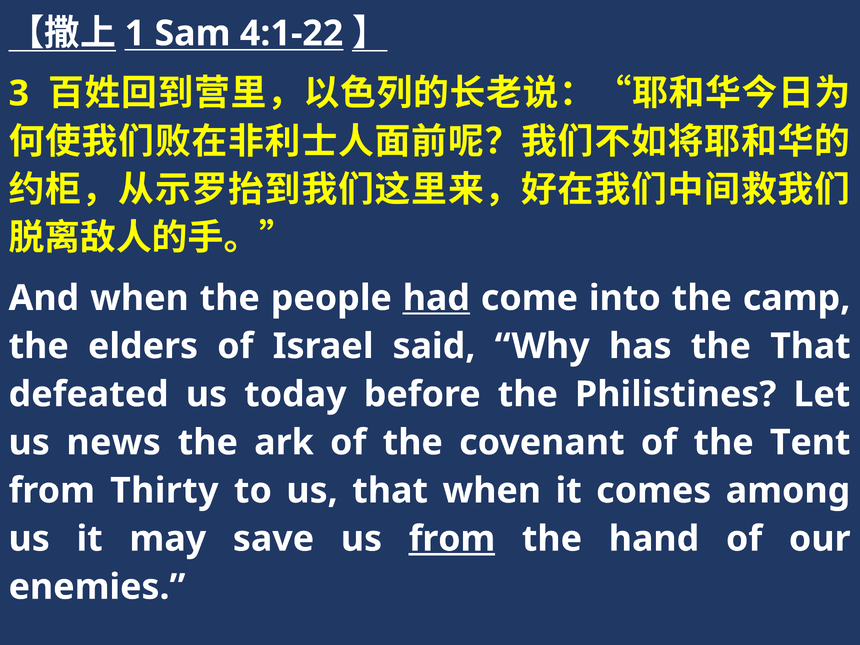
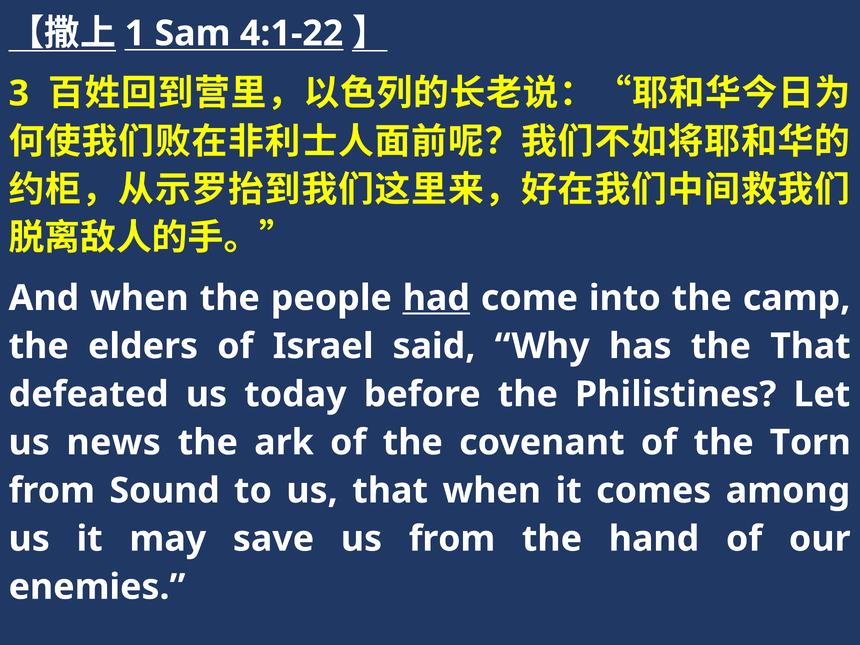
Tent: Tent -> Torn
Thirty: Thirty -> Sound
from at (452, 539) underline: present -> none
